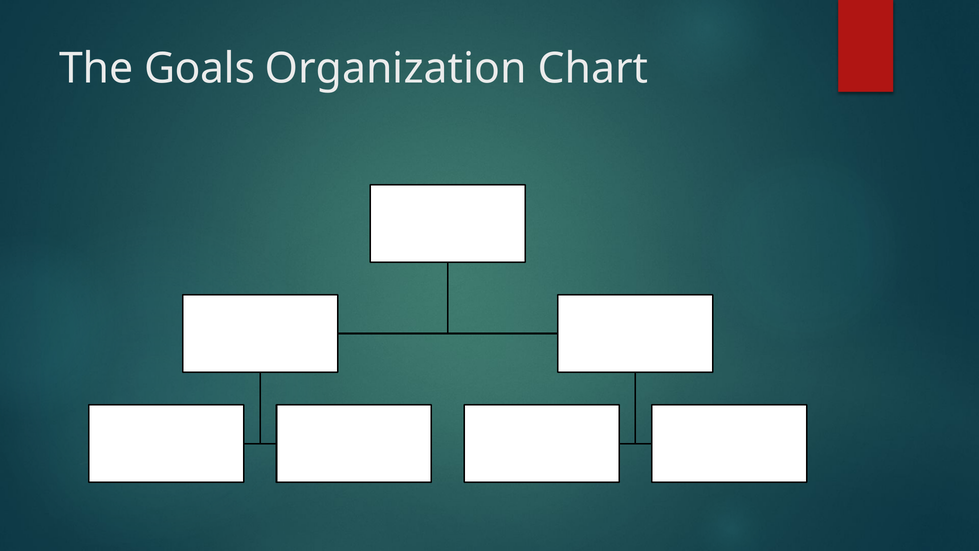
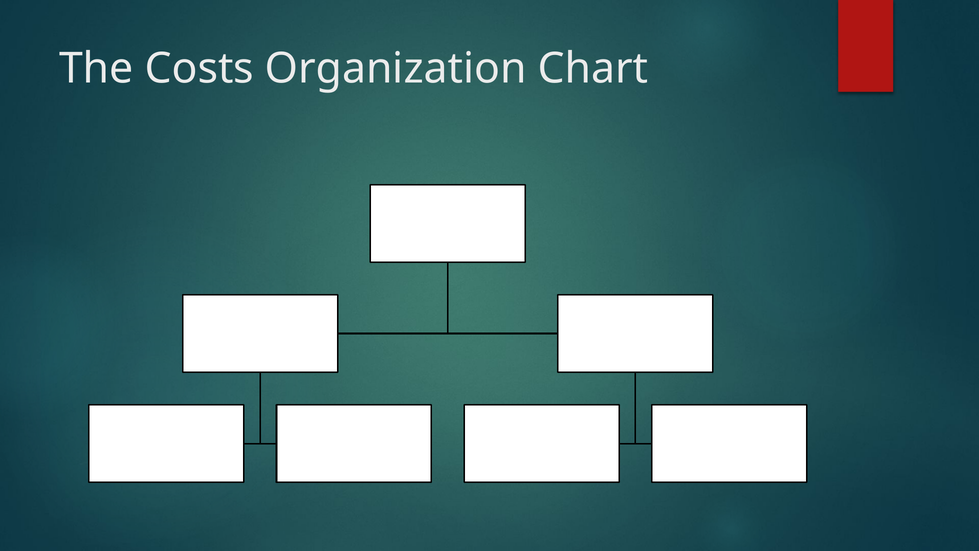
Goals: Goals -> Costs
